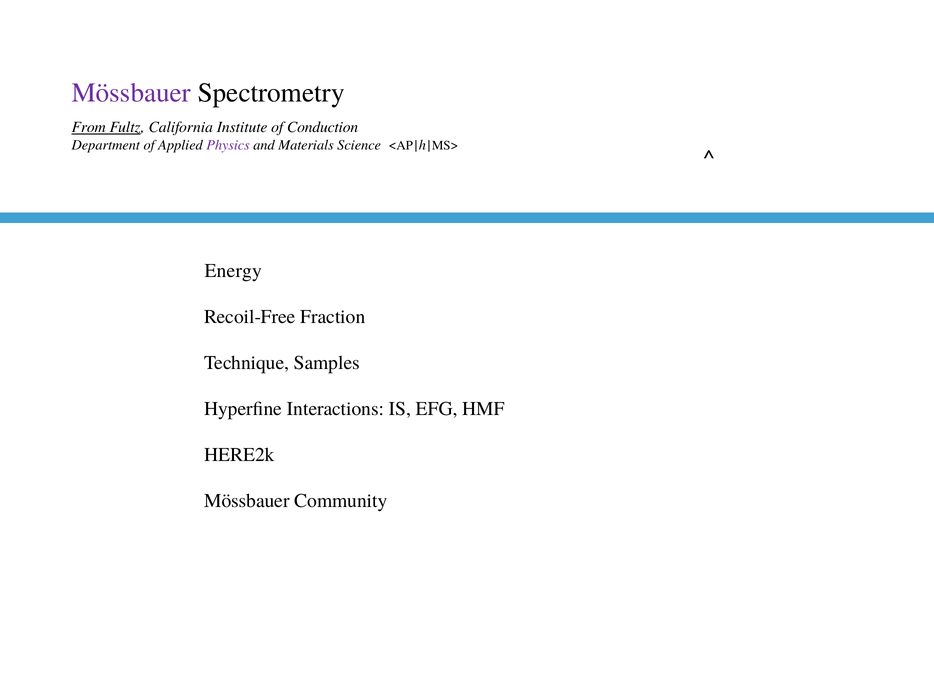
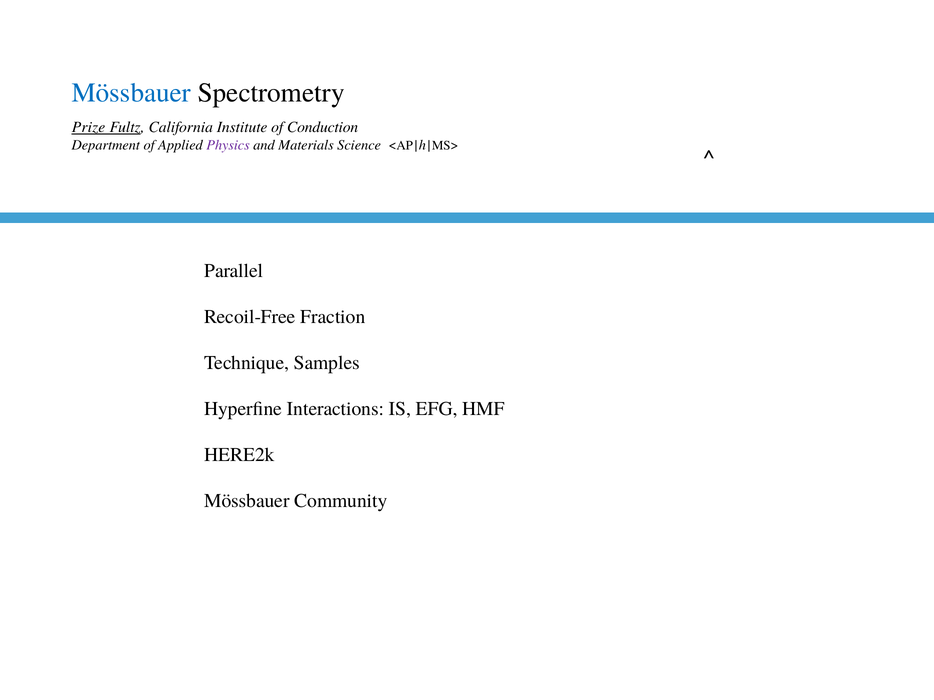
Mössbauer at (131, 93) colour: purple -> blue
From: From -> Prize
Energy: Energy -> Parallel
